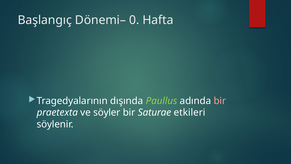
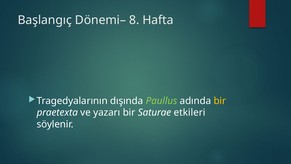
0: 0 -> 8
bir at (220, 101) colour: pink -> yellow
söyler: söyler -> yazarı
